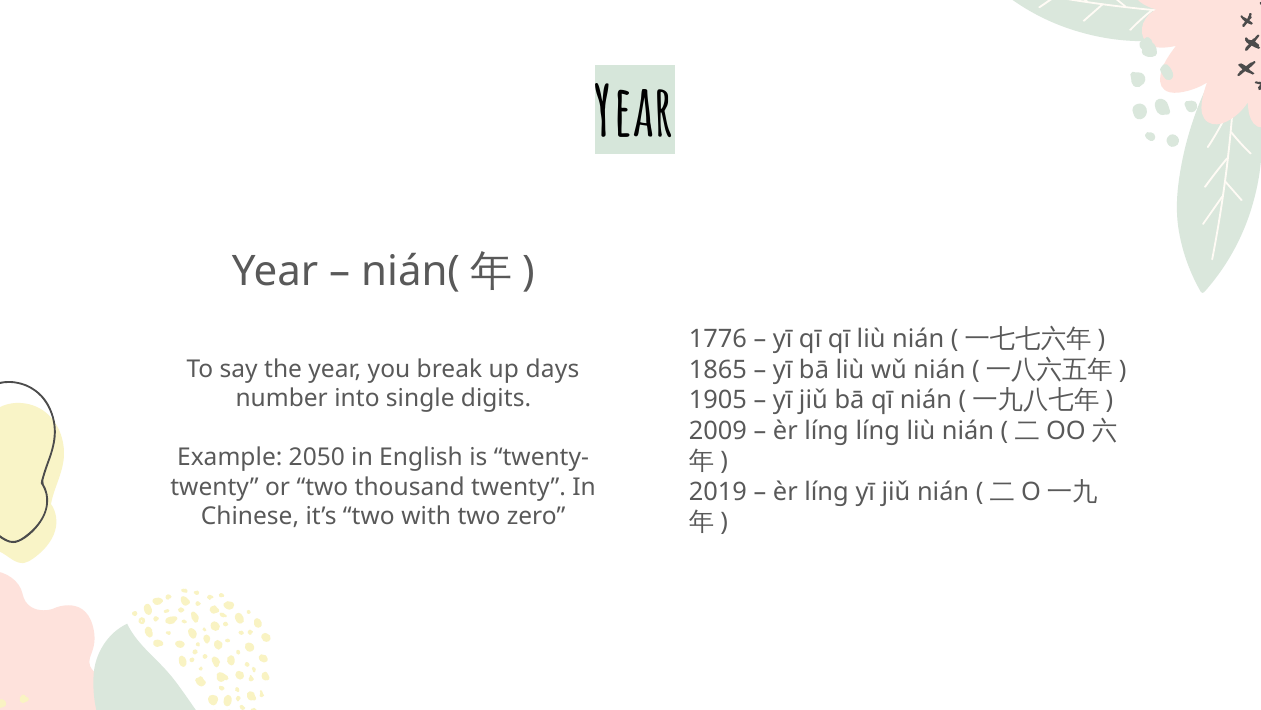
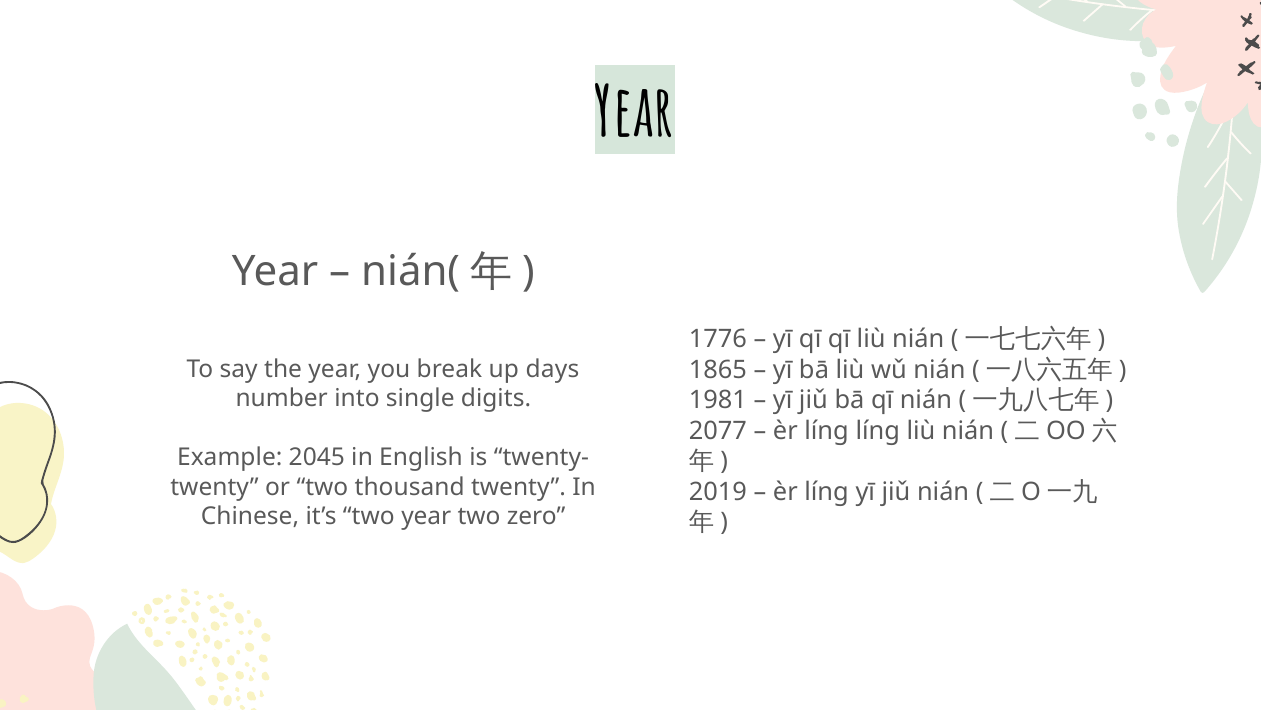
1905: 1905 -> 1981
2009: 2009 -> 2077
2050: 2050 -> 2045
two with: with -> year
